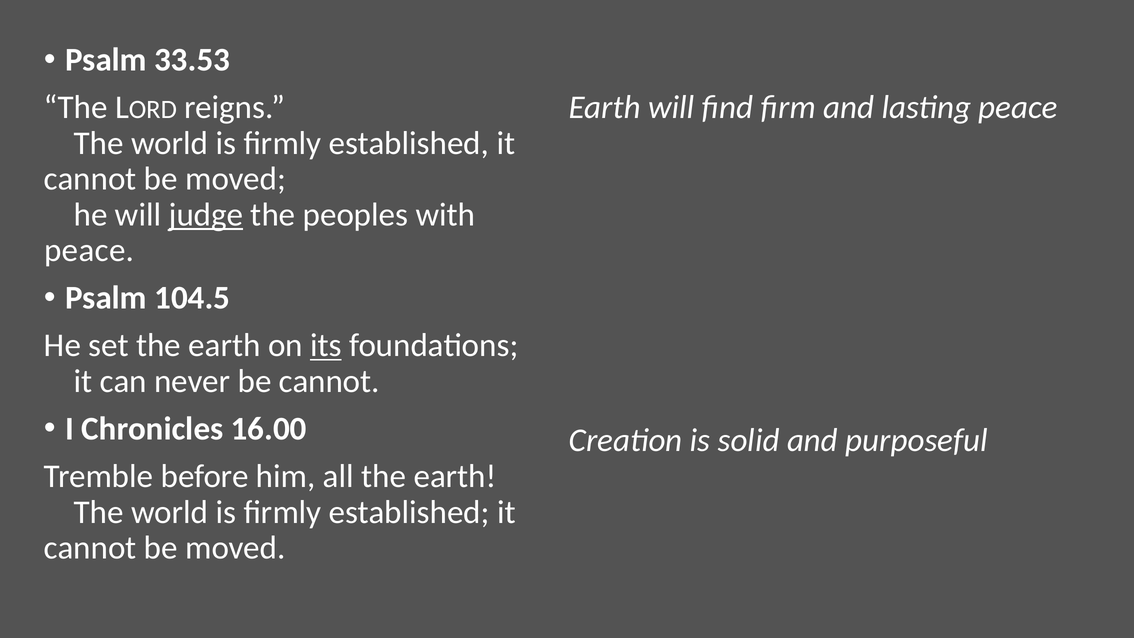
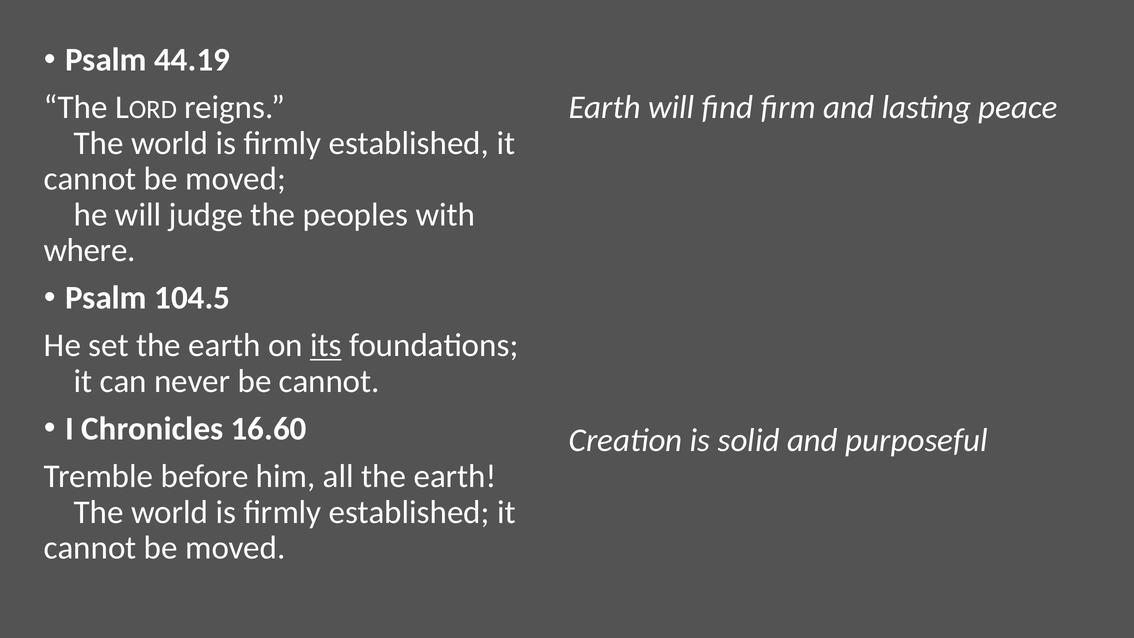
33.53: 33.53 -> 44.19
judge underline: present -> none
peace at (89, 250): peace -> where
16.00: 16.00 -> 16.60
